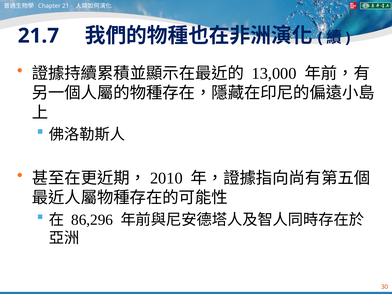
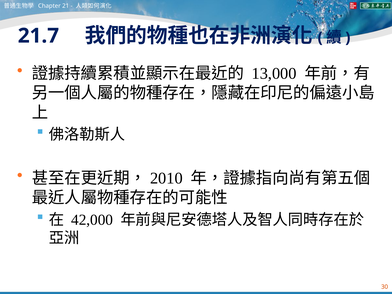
86,296: 86,296 -> 42,000
